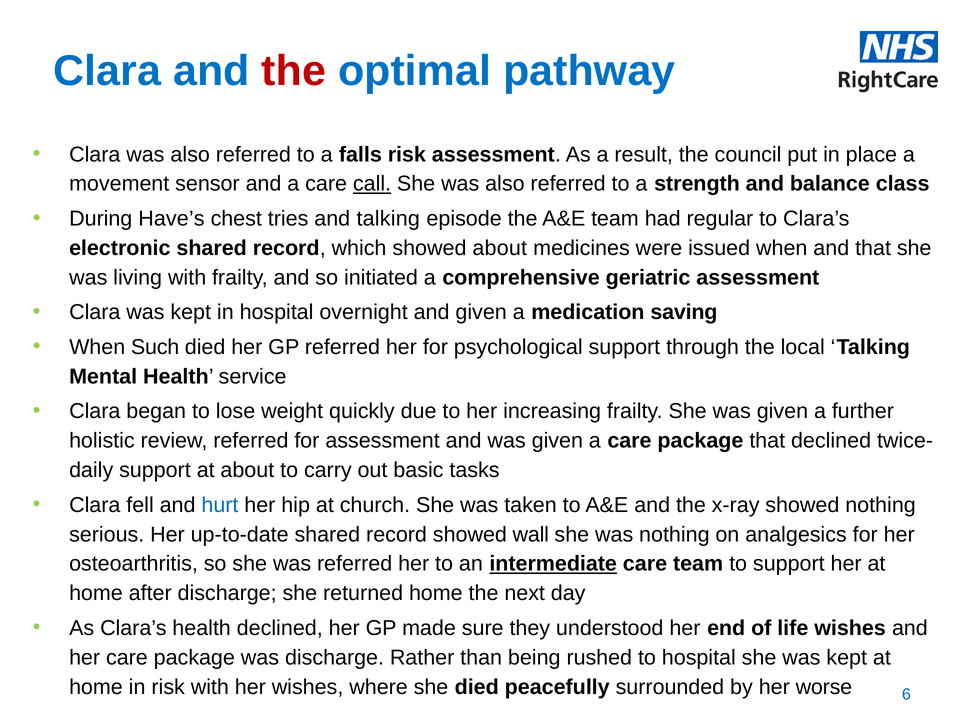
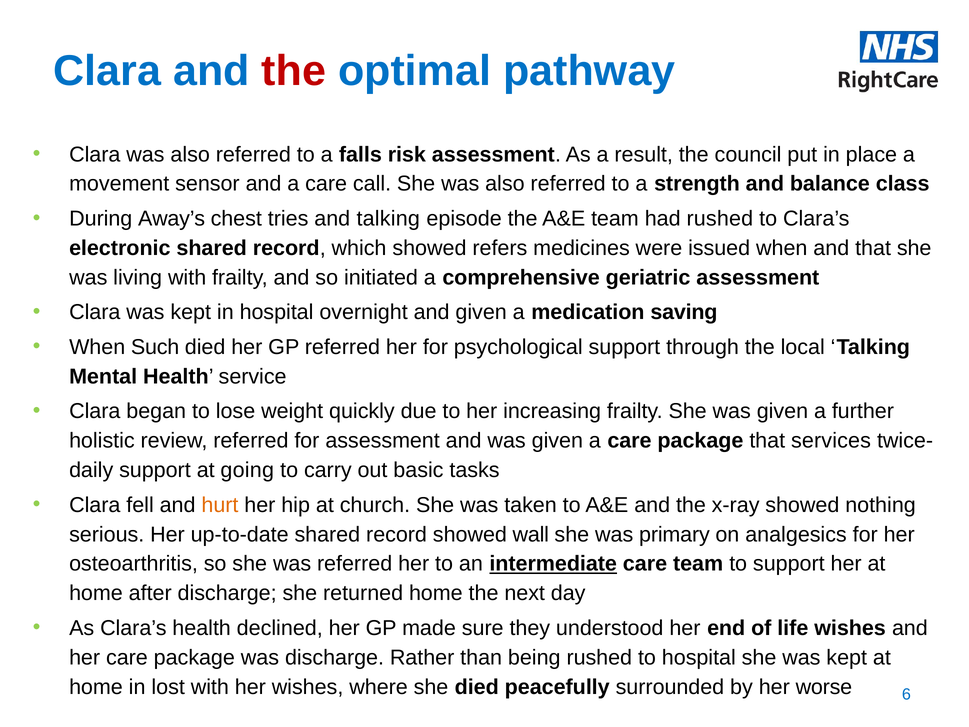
call underline: present -> none
Have’s: Have’s -> Away’s
had regular: regular -> rushed
showed about: about -> refers
that declined: declined -> services
at about: about -> going
hurt colour: blue -> orange
was nothing: nothing -> primary
in risk: risk -> lost
